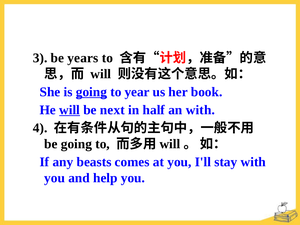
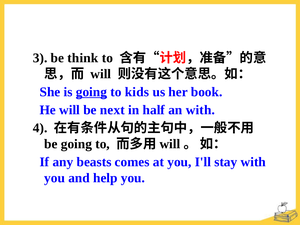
years: years -> think
year: year -> kids
will at (70, 110) underline: present -> none
